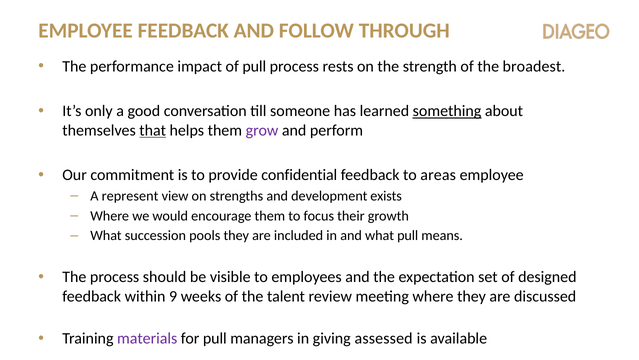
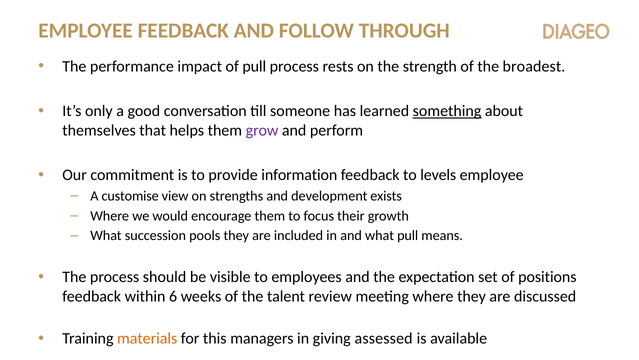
that underline: present -> none
confidential: confidential -> information
areas: areas -> levels
represent: represent -> customise
designed: designed -> positions
9: 9 -> 6
materials colour: purple -> orange
for pull: pull -> this
